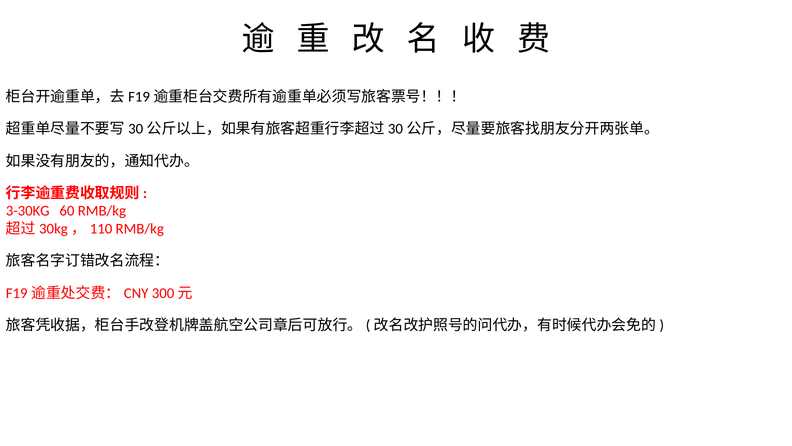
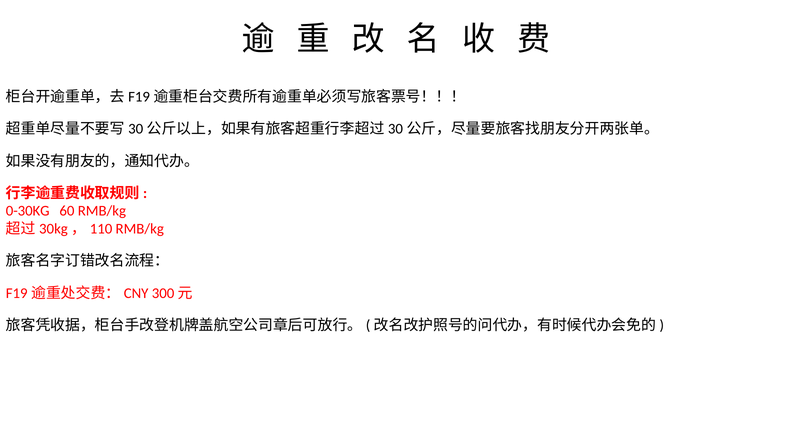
3-30KG: 3-30KG -> 0-30KG
